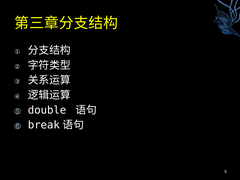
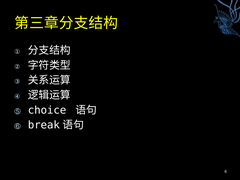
double: double -> choice
